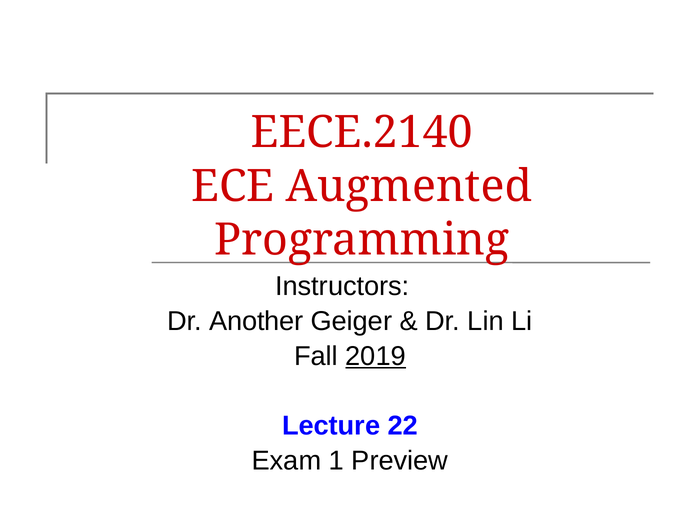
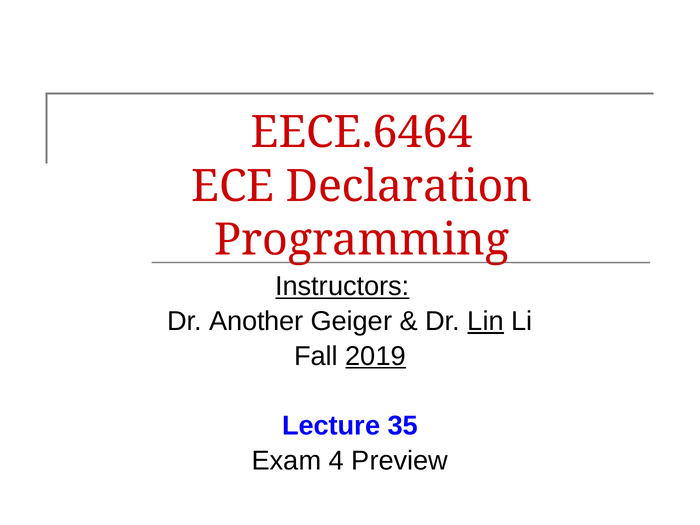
EECE.2140: EECE.2140 -> EECE.6464
Augmented: Augmented -> Declaration
Instructors underline: none -> present
Lin underline: none -> present
22: 22 -> 35
1: 1 -> 4
